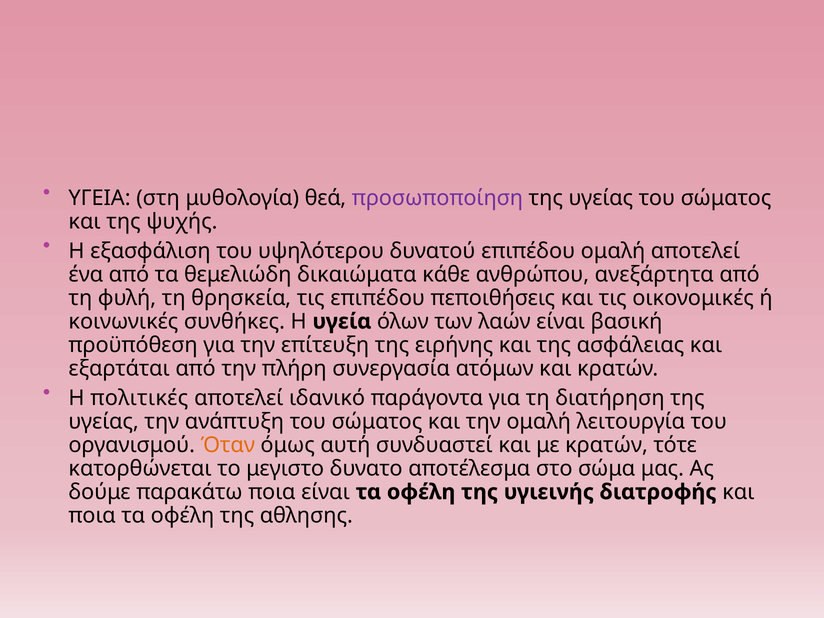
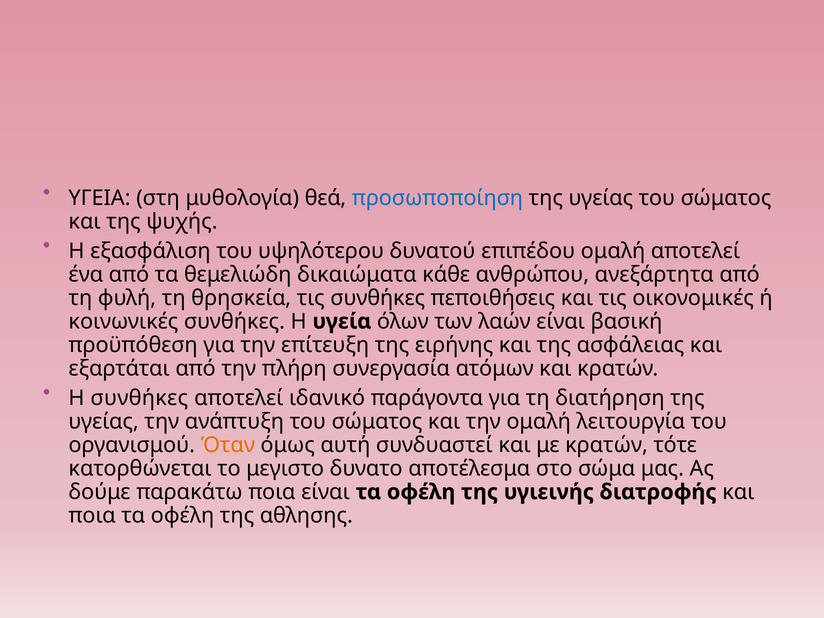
προσωποποίηση colour: purple -> blue
τις επιπέδου: επιπέδου -> συνθήκες
Η πολιτικές: πολιτικές -> συνθήκες
